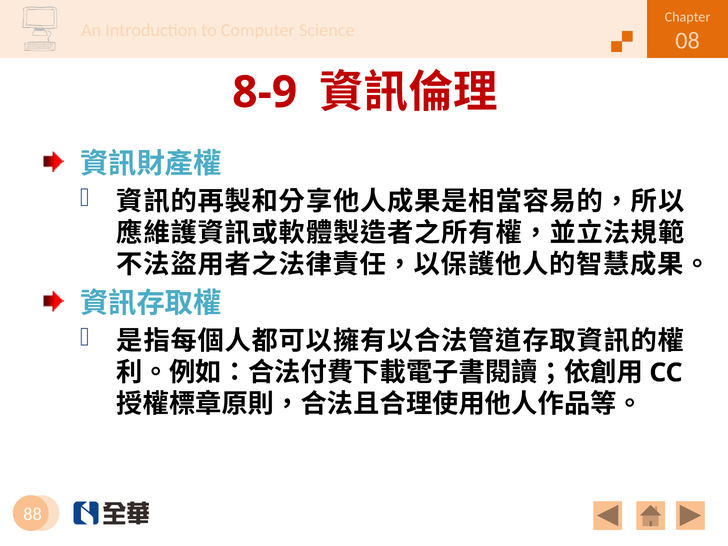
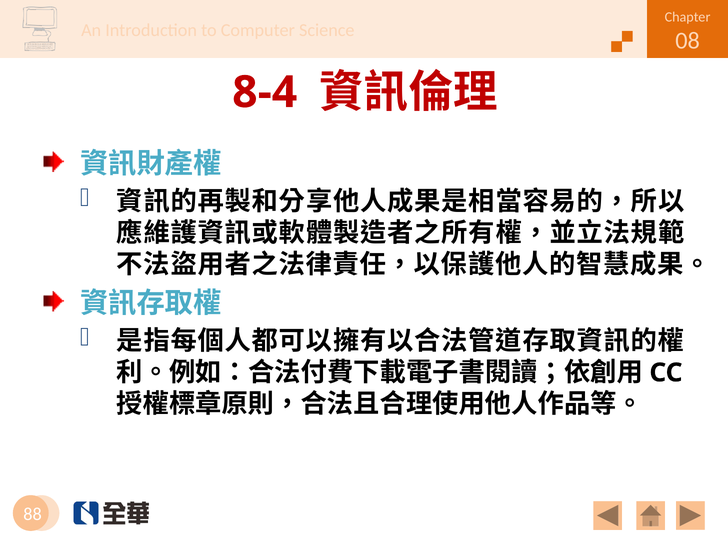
8-9: 8-9 -> 8-4
